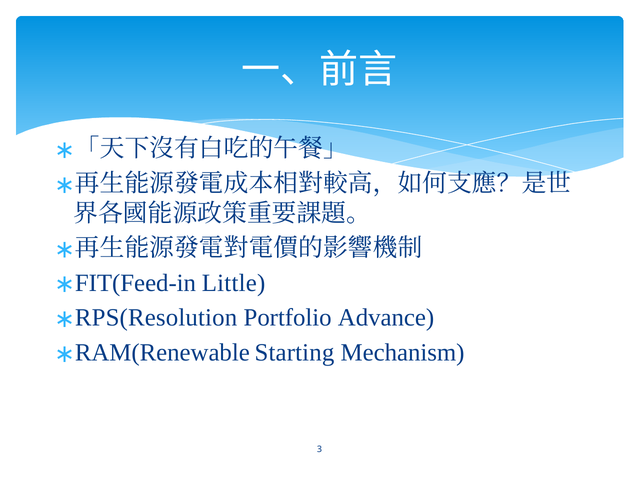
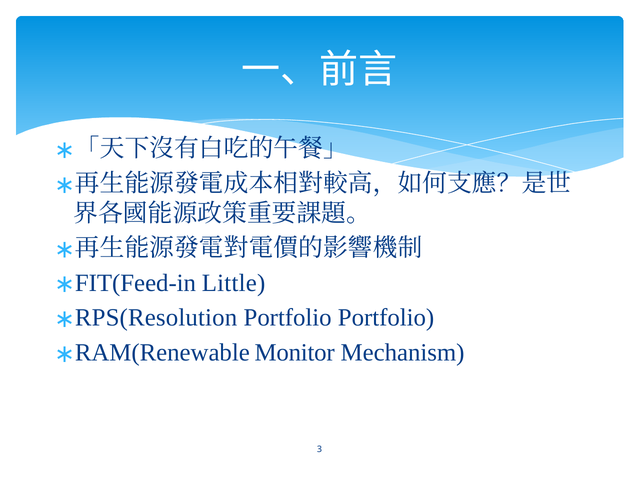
Portfolio Advance: Advance -> Portfolio
Starting: Starting -> Monitor
